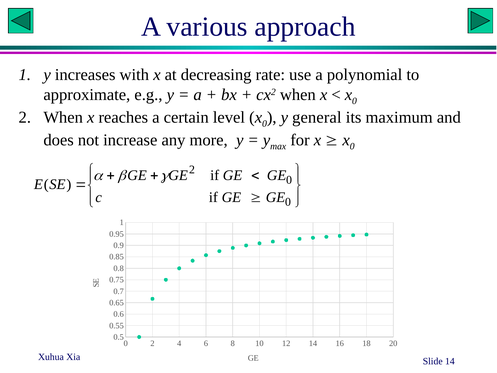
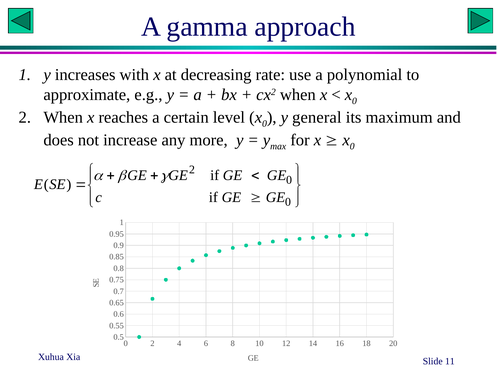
various: various -> gamma
Slide 14: 14 -> 11
